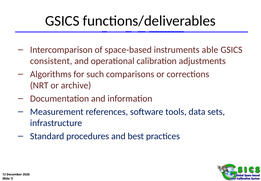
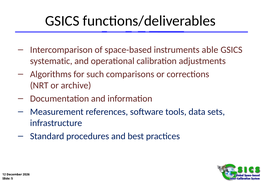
consistent: consistent -> systematic
